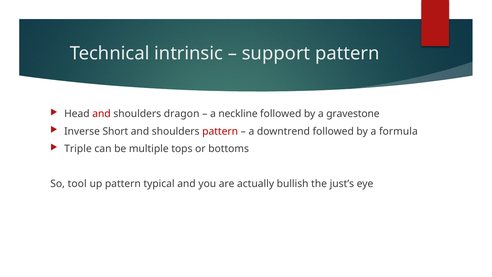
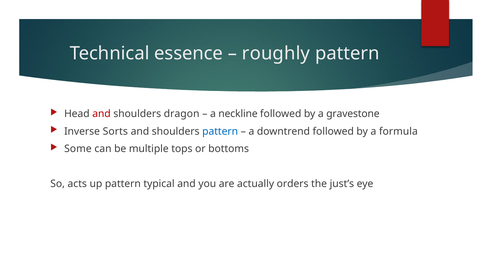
intrinsic: intrinsic -> essence
support: support -> roughly
Short: Short -> Sorts
pattern at (220, 131) colour: red -> blue
Triple: Triple -> Some
tool: tool -> acts
bullish: bullish -> orders
